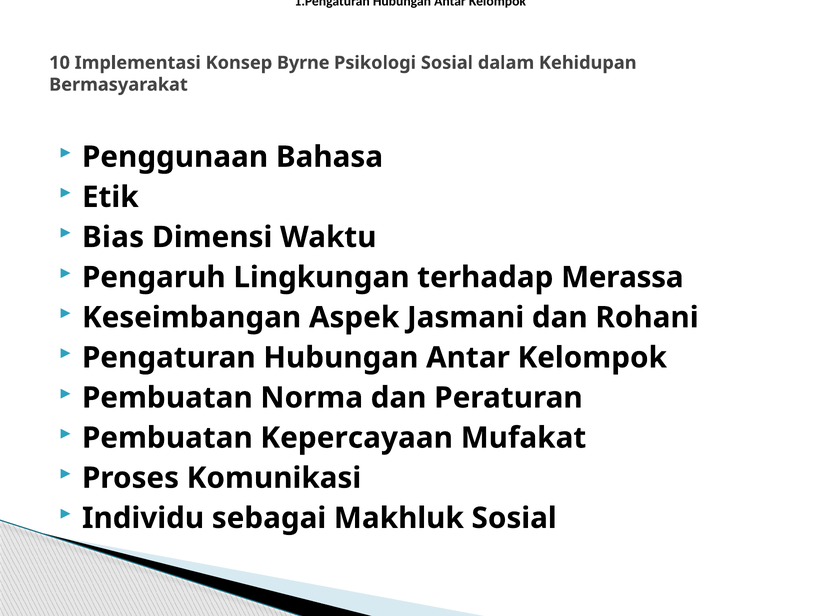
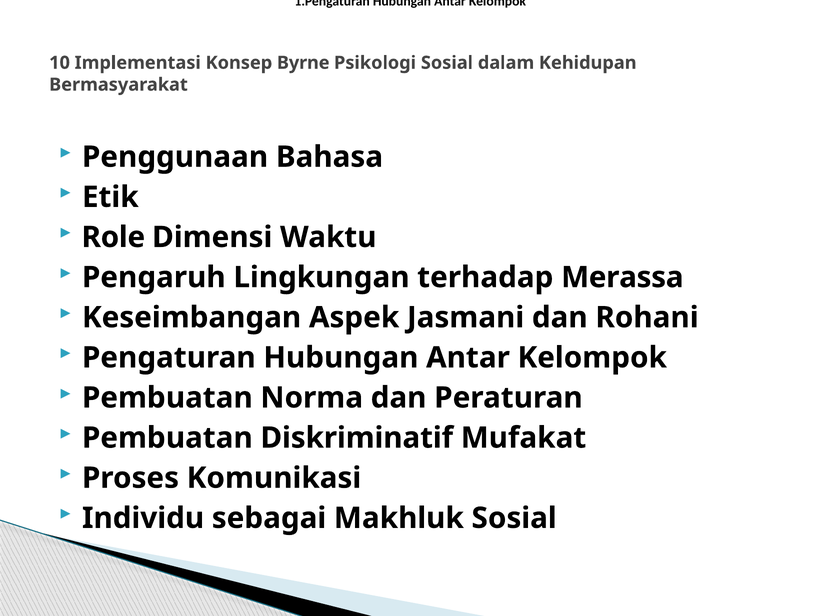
Bias: Bias -> Role
Kepercayaan: Kepercayaan -> Diskriminatif
